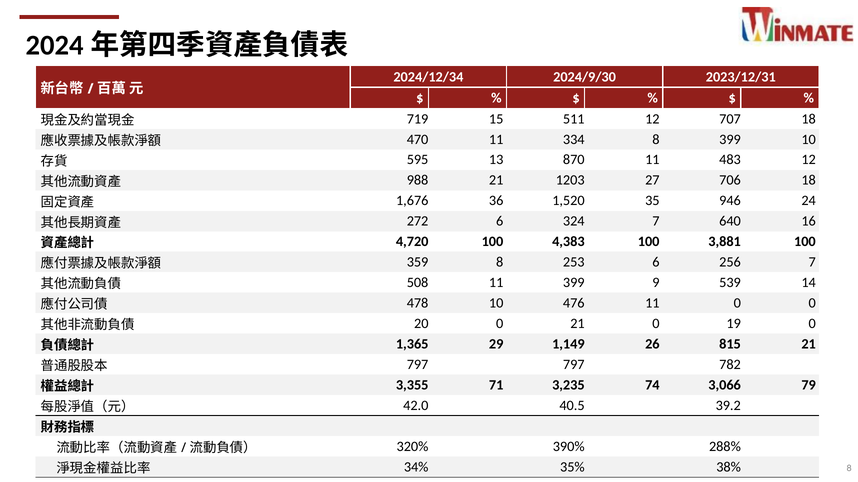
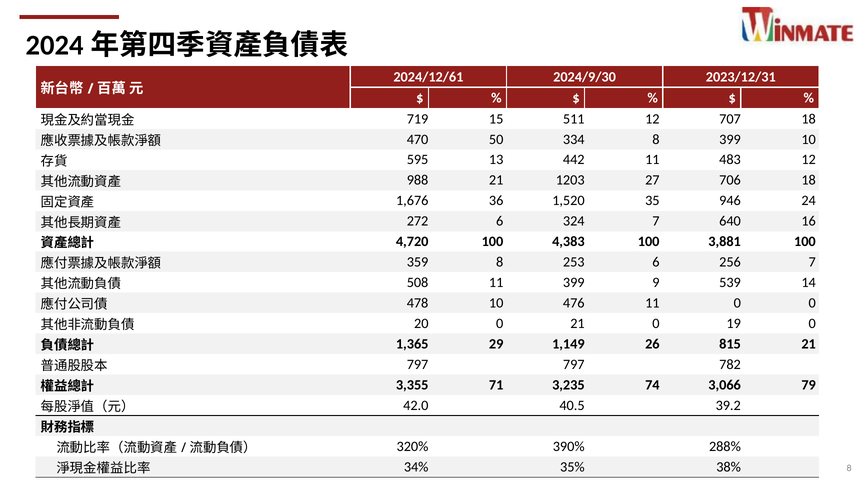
2024/12/34: 2024/12/34 -> 2024/12/61
470 11: 11 -> 50
870: 870 -> 442
